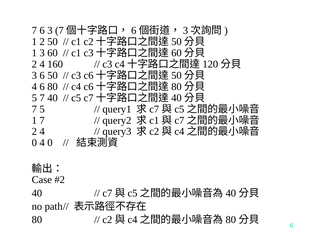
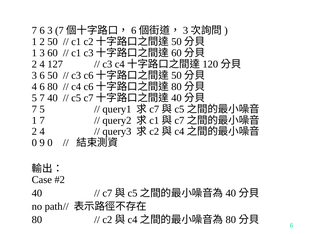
160: 160 -> 127
0 4: 4 -> 9
